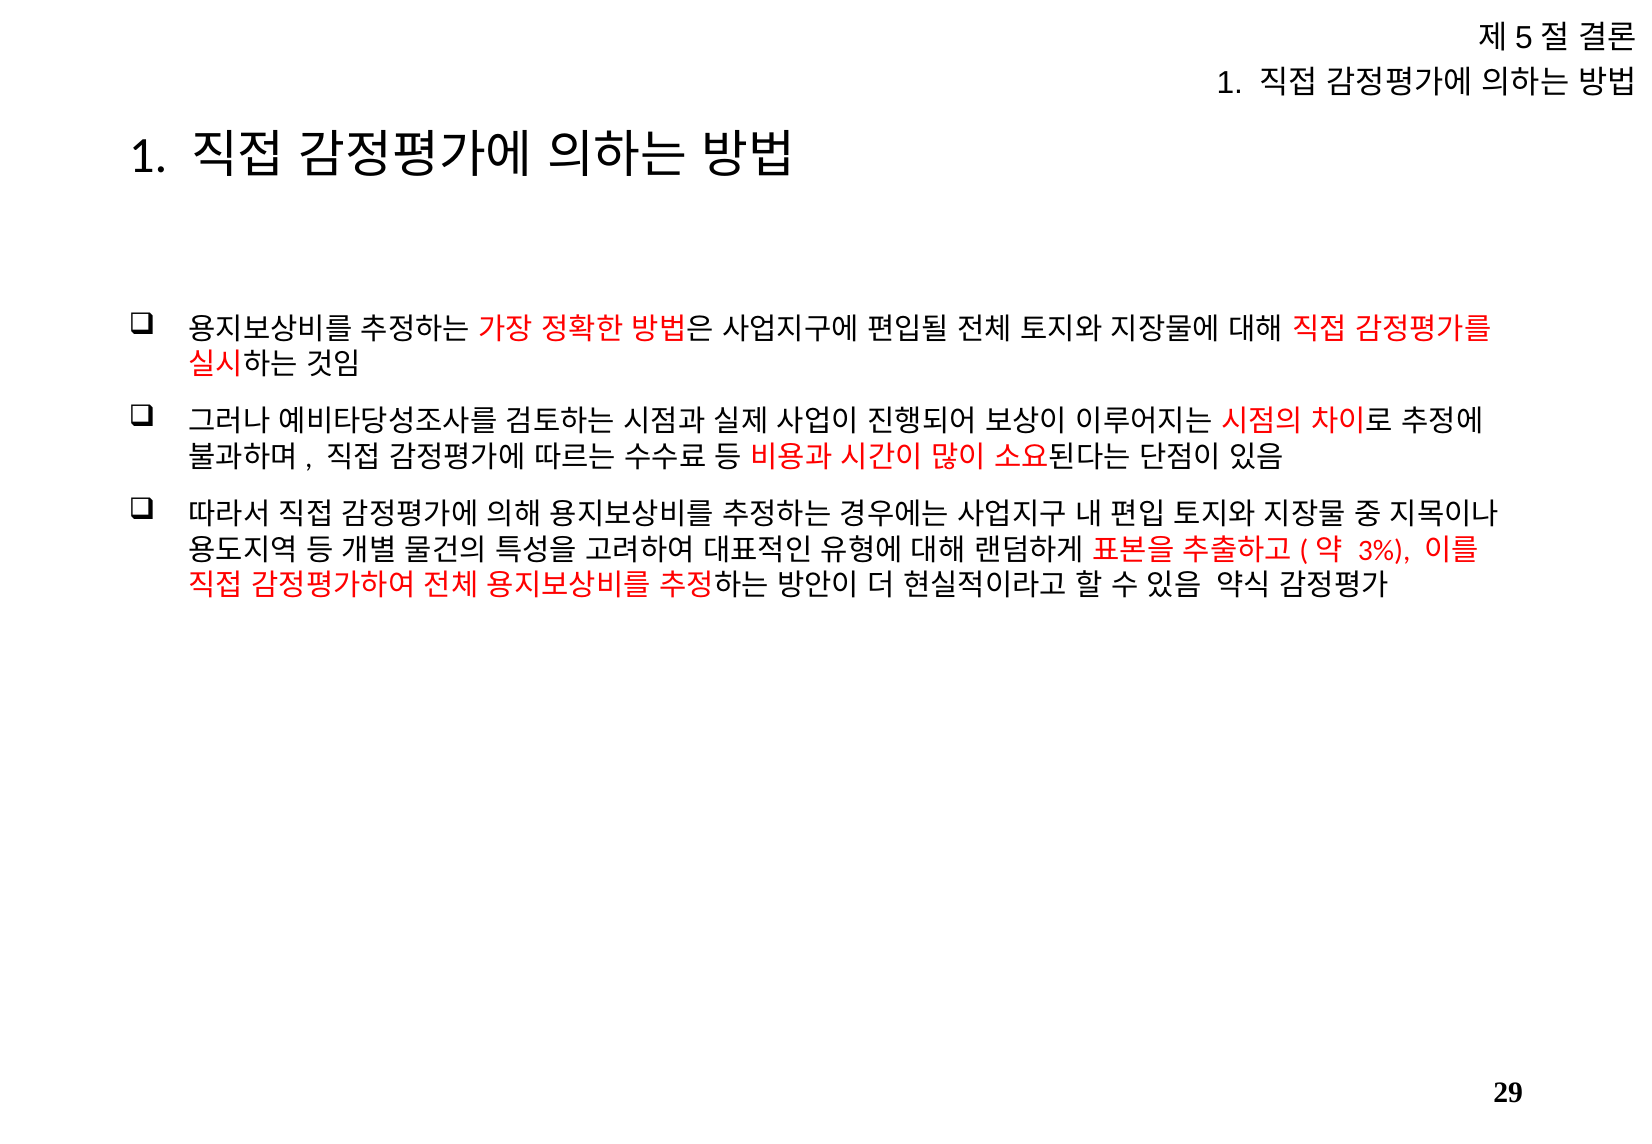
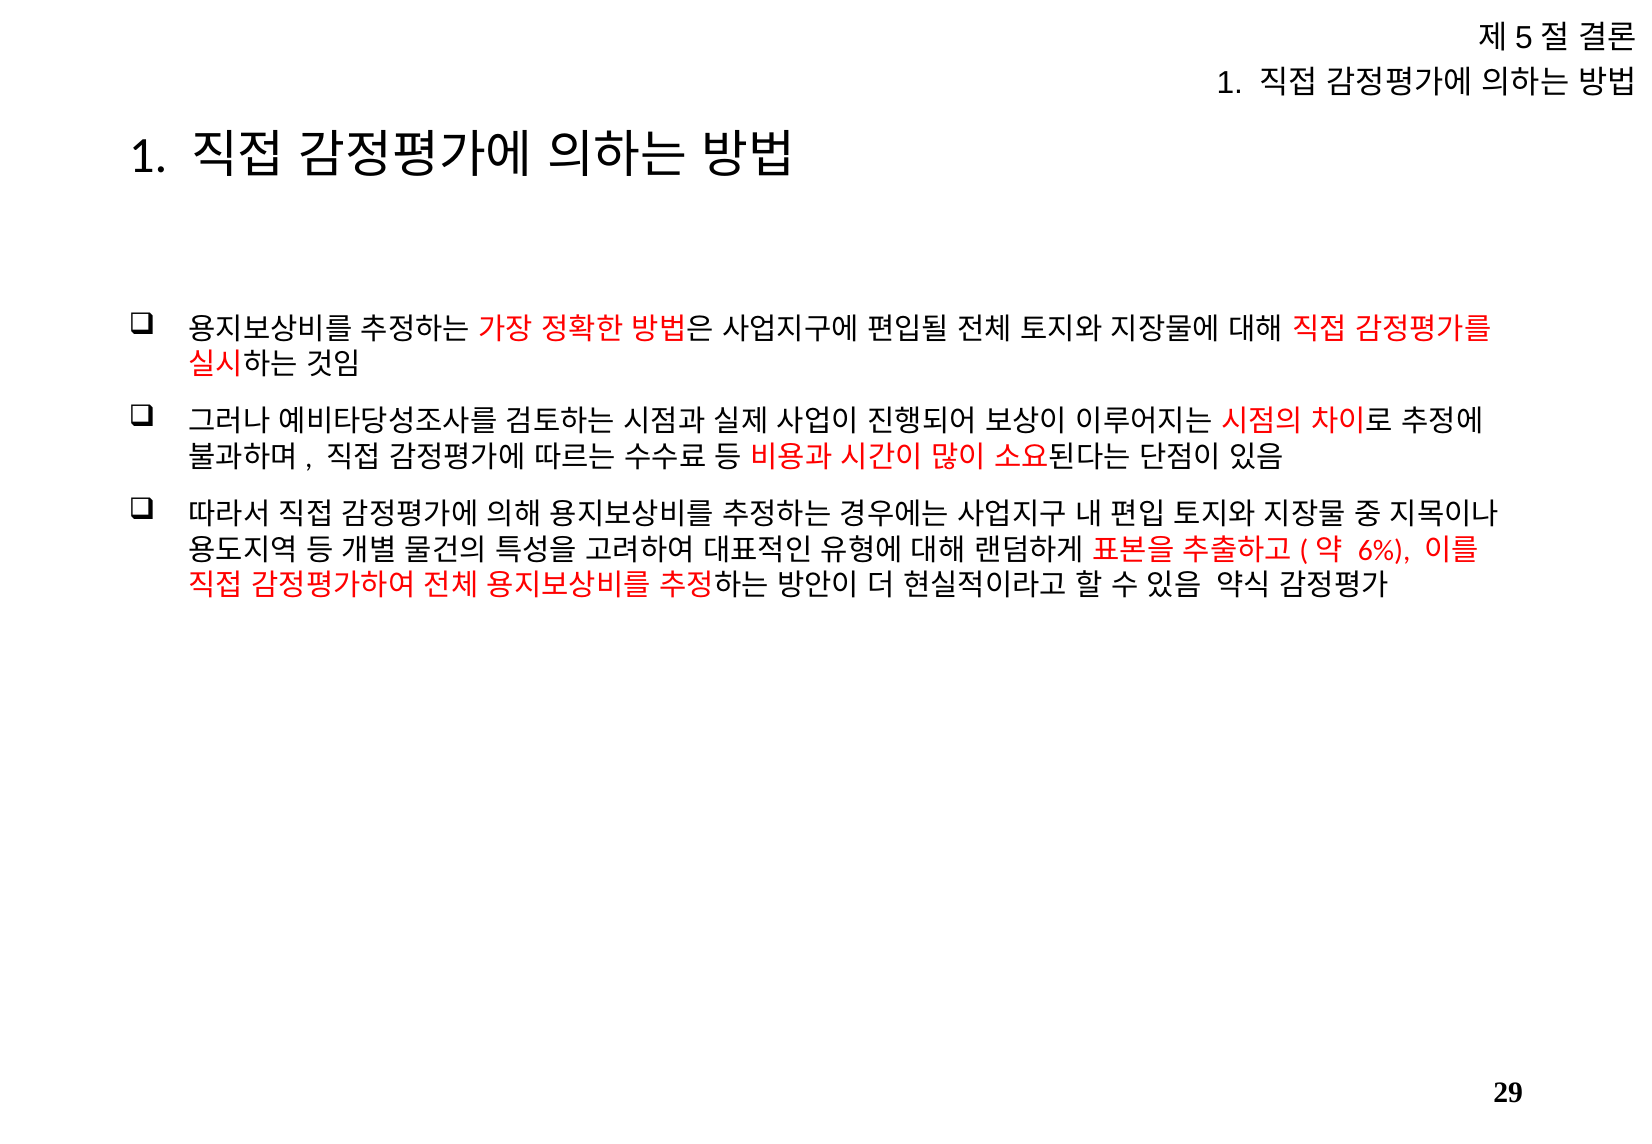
3%: 3% -> 6%
